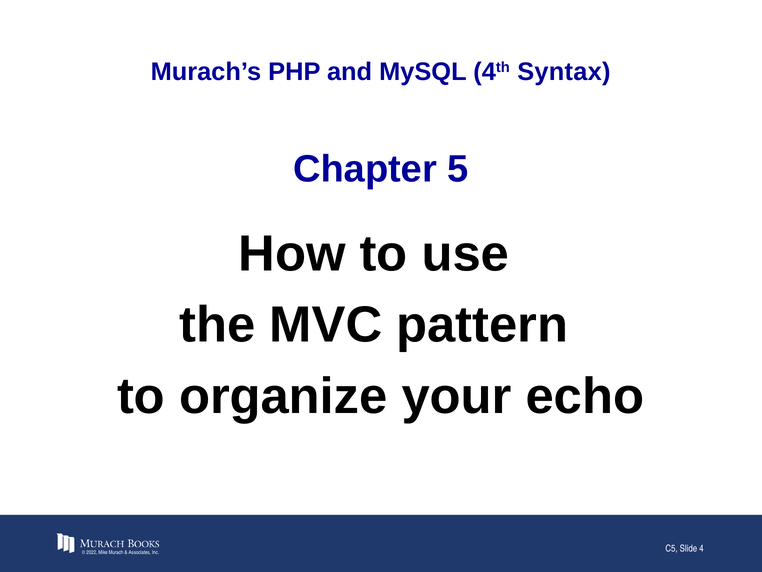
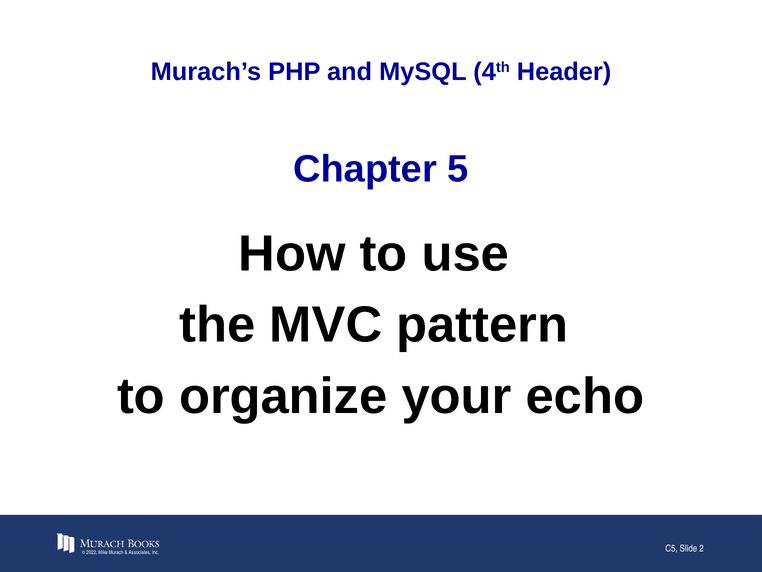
Syntax: Syntax -> Header
4: 4 -> 2
